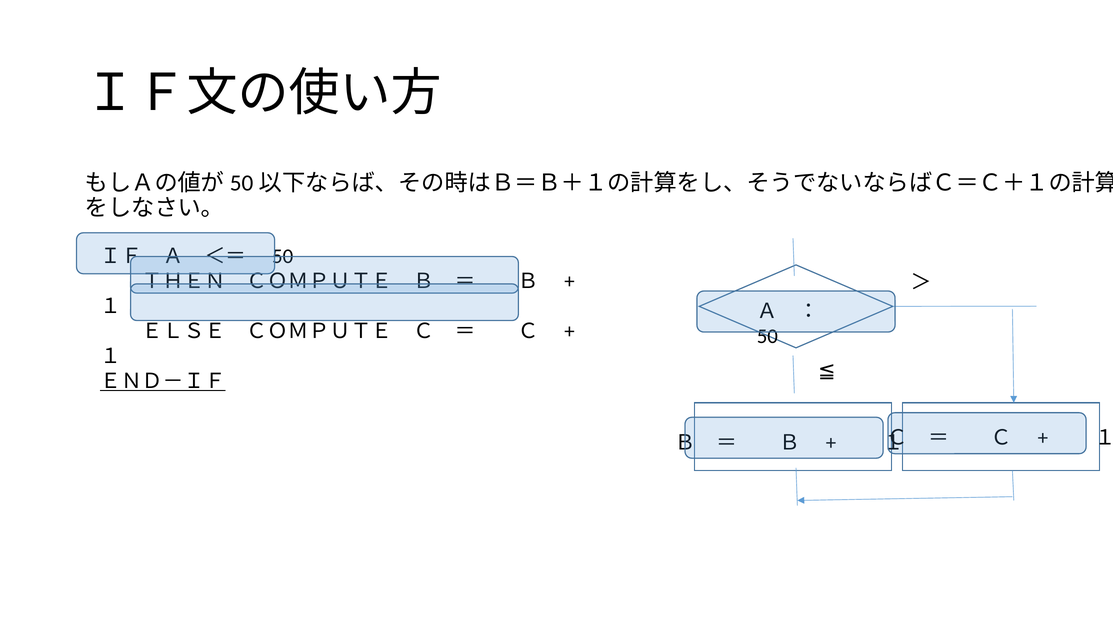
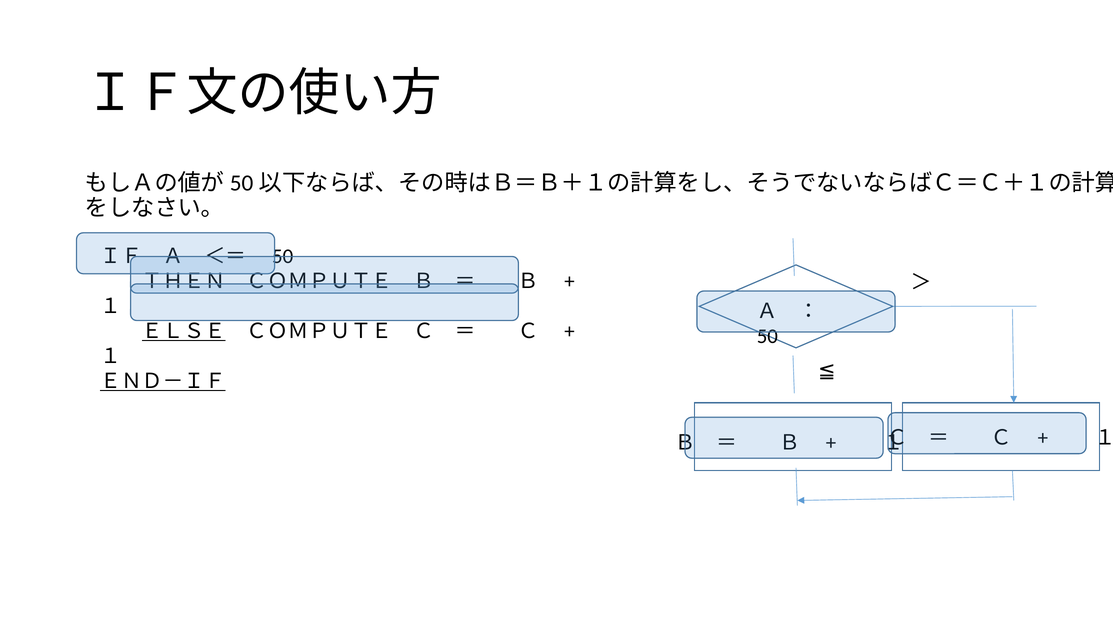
ＥＬＳＥ underline: none -> present
